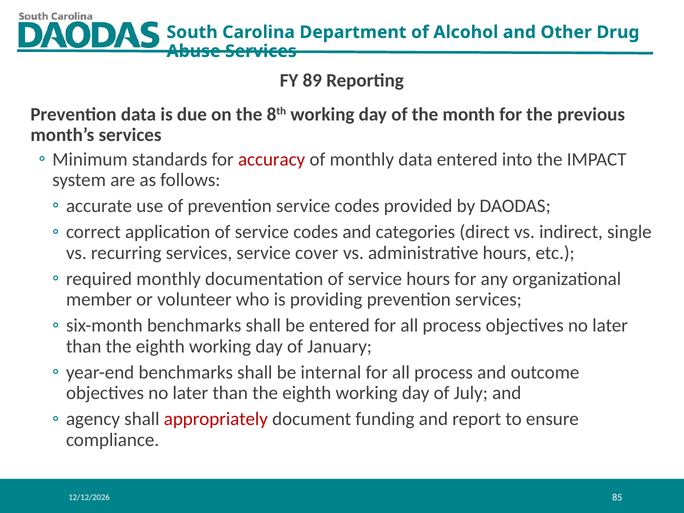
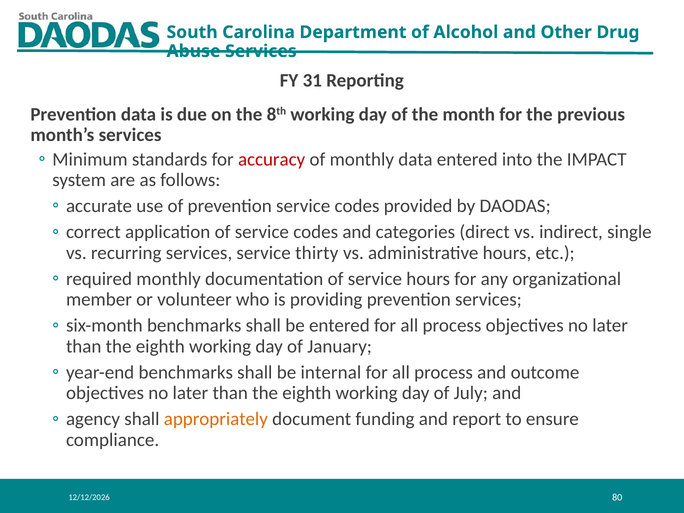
89: 89 -> 31
cover: cover -> thirty
appropriately colour: red -> orange
85: 85 -> 80
